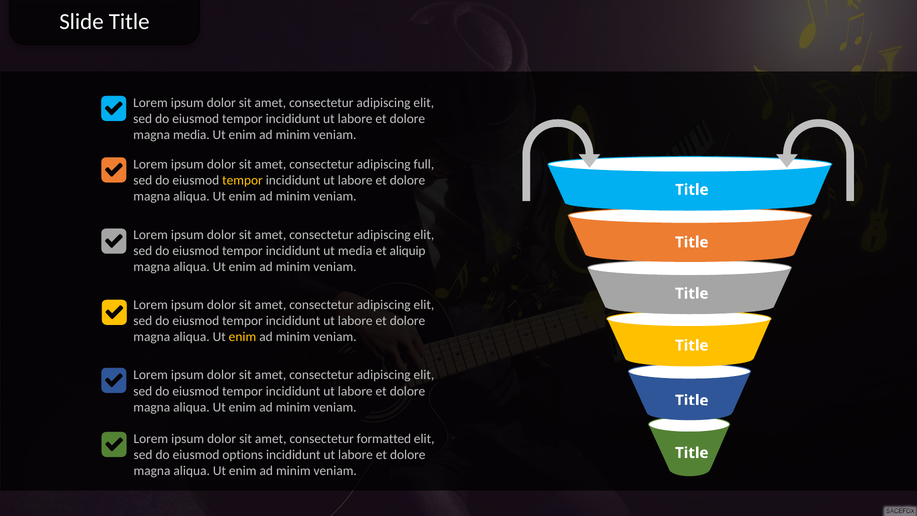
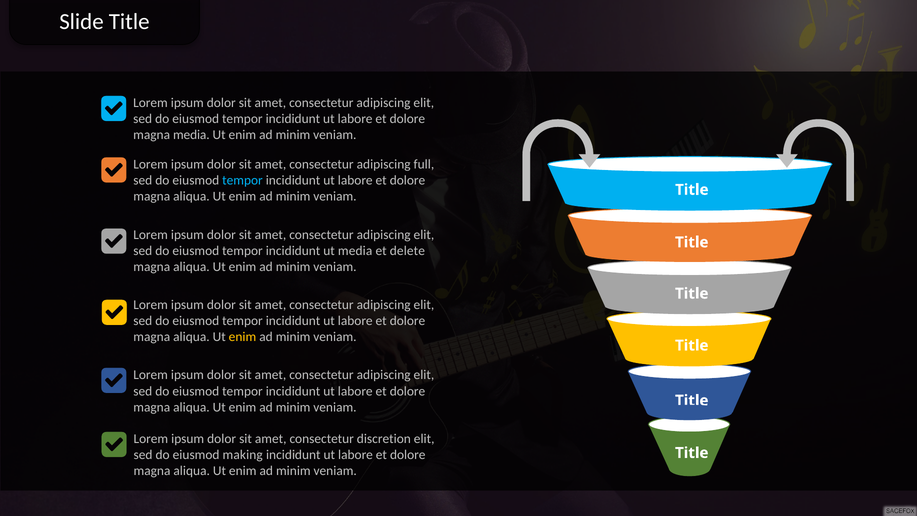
tempor at (242, 180) colour: yellow -> light blue
aliquip: aliquip -> delete
formatted: formatted -> discretion
options: options -> making
